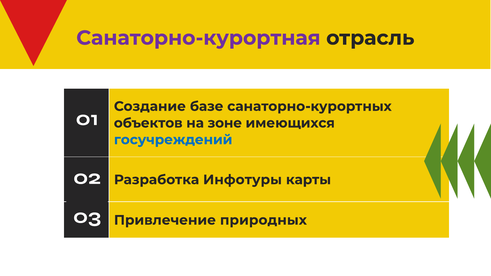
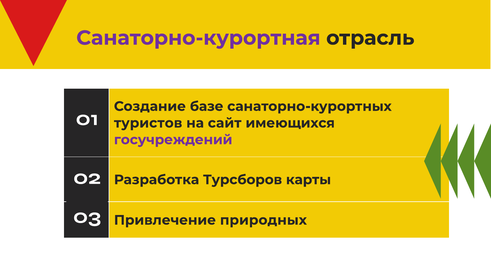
объектов: объектов -> туристов
зоне: зоне -> сайт
госучреждений colour: blue -> purple
Инфотуры: Инфотуры -> Турсборов
